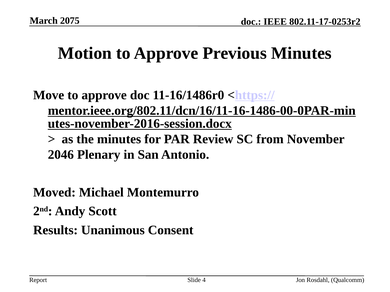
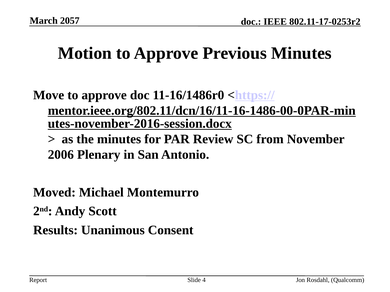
2075: 2075 -> 2057
2046: 2046 -> 2006
